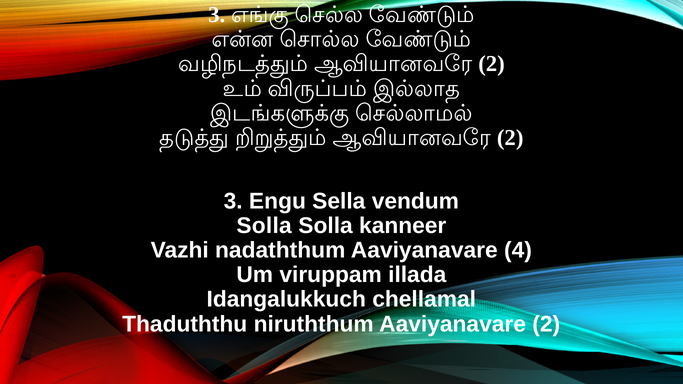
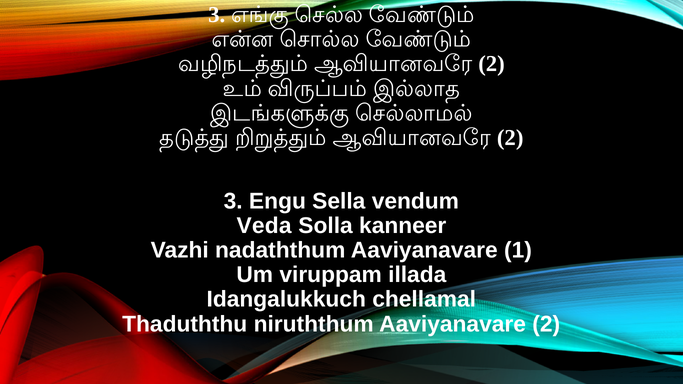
Solla at (264, 226): Solla -> Veda
4: 4 -> 1
